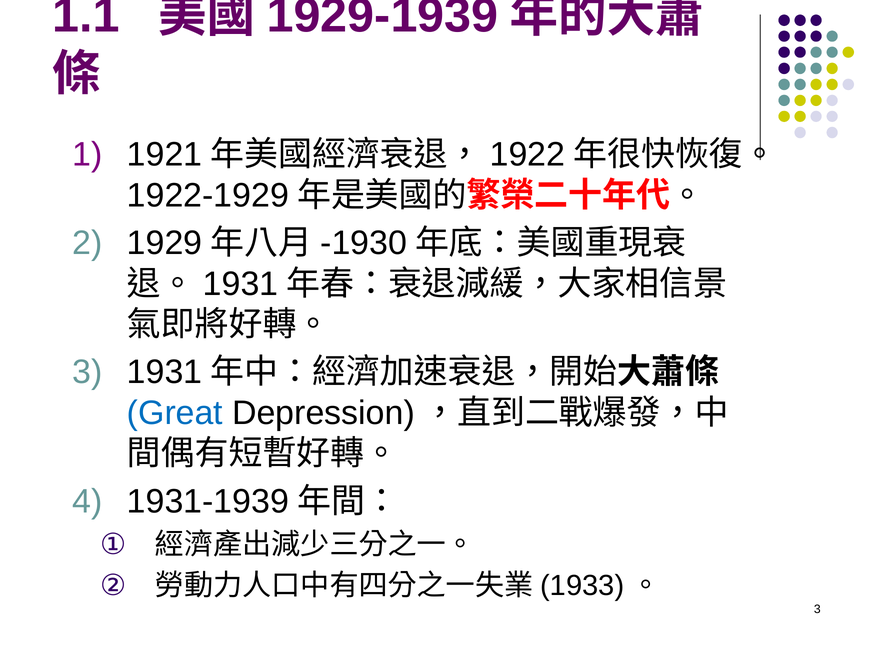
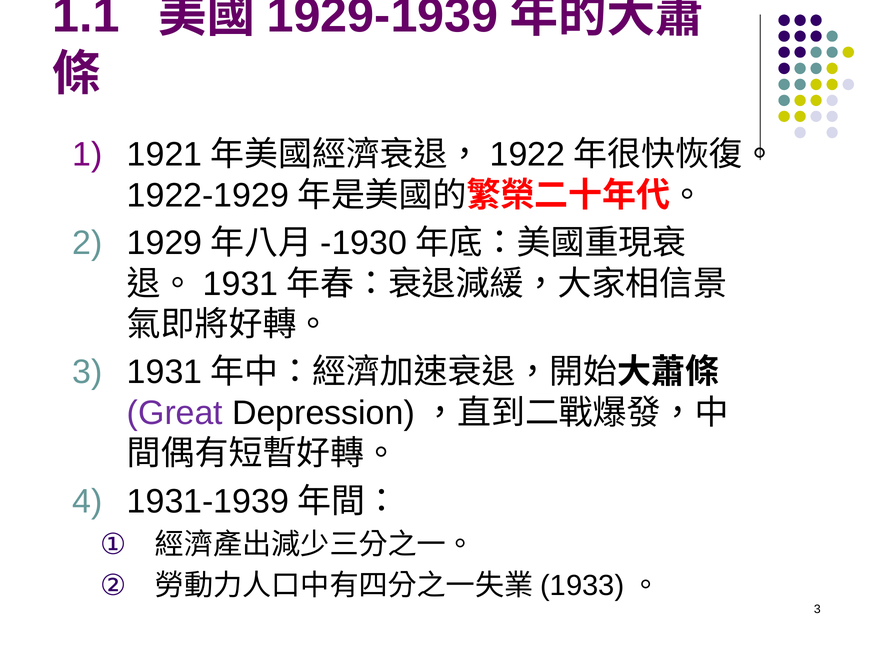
Great colour: blue -> purple
